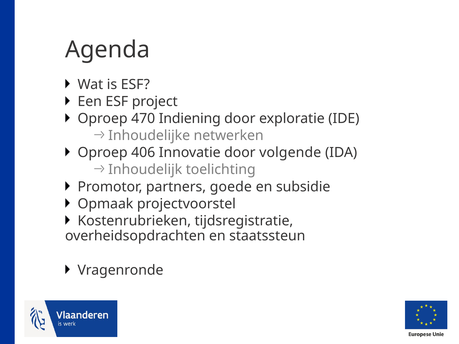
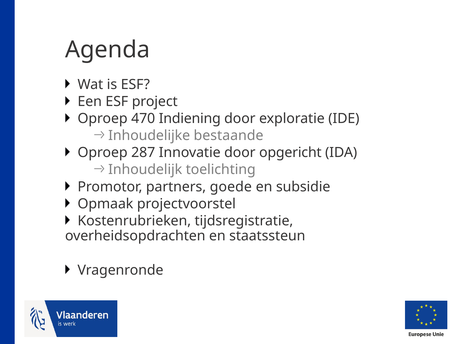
netwerken: netwerken -> bestaande
406: 406 -> 287
volgende: volgende -> opgericht
